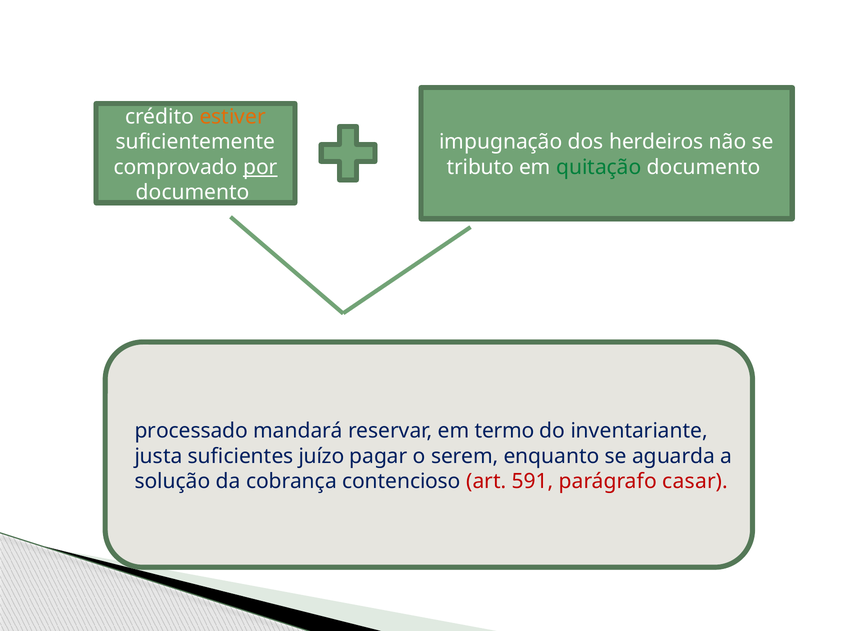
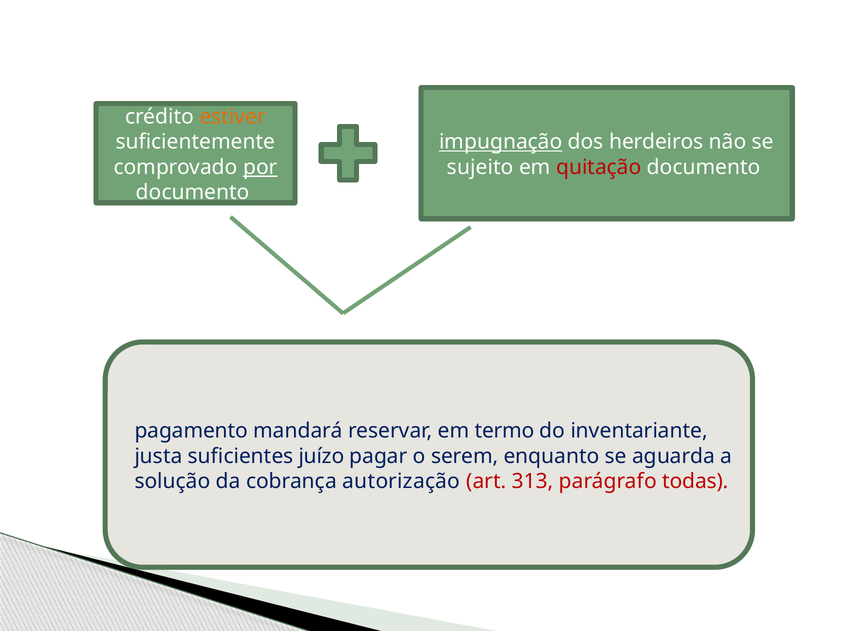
impugnação underline: none -> present
tributo: tributo -> sujeito
quitação colour: green -> red
processado: processado -> pagamento
contencioso: contencioso -> autorização
591: 591 -> 313
casar: casar -> todas
